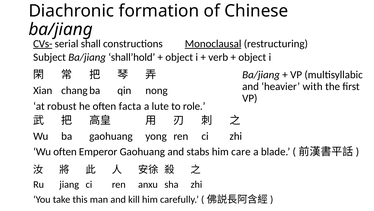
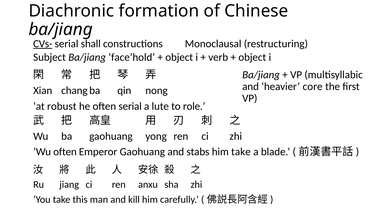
Monoclausal underline: present -> none
shall’hold: shall’hold -> face’hold
with: with -> core
often facta: facta -> serial
him care: care -> take
